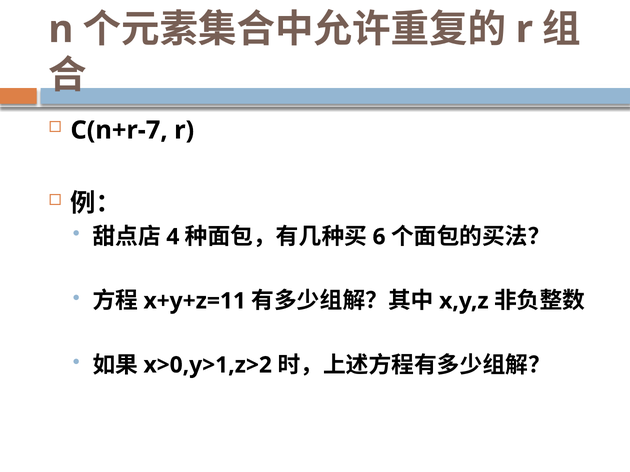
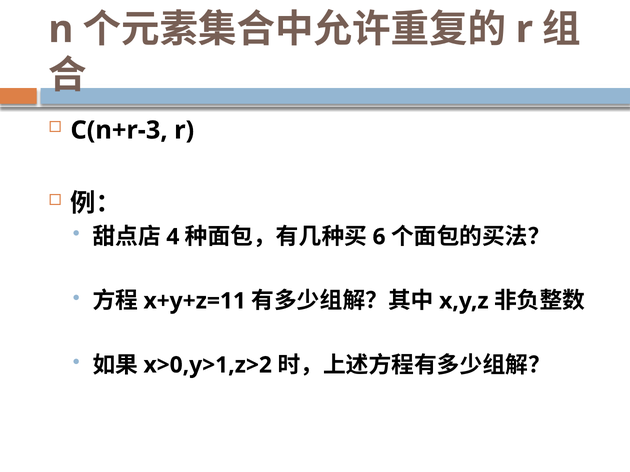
C(n+r-7: C(n+r-7 -> C(n+r-3
